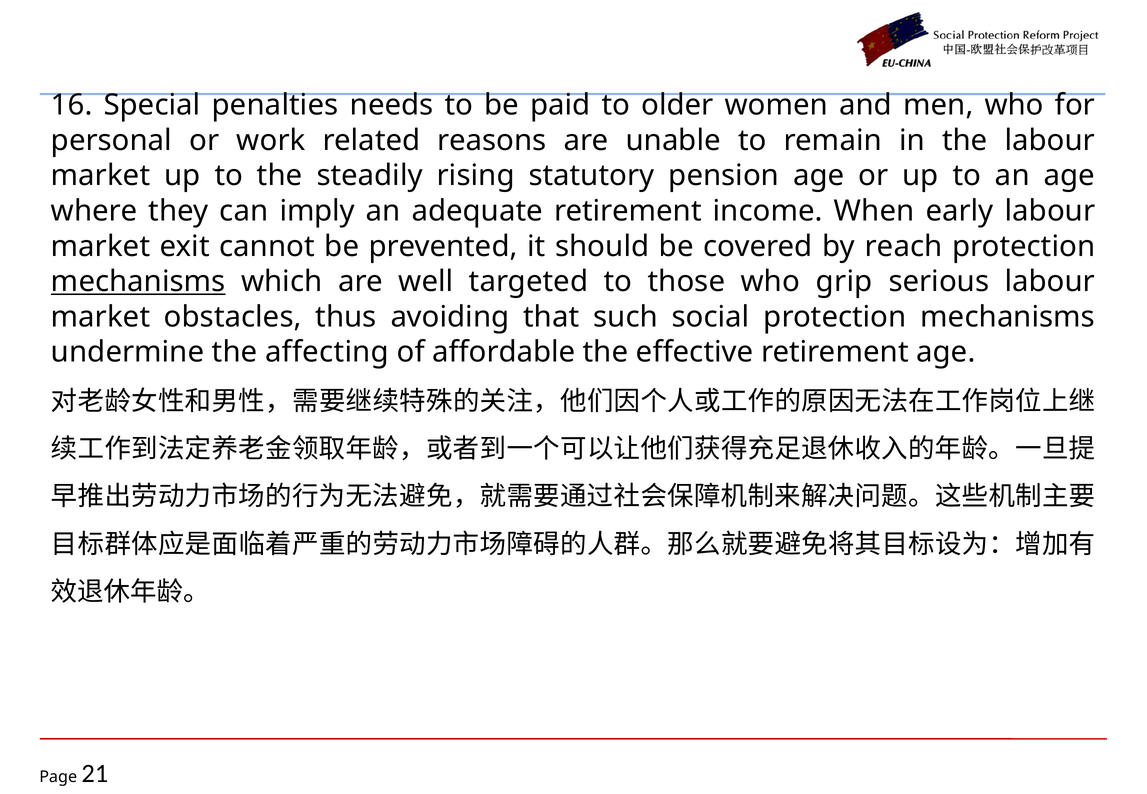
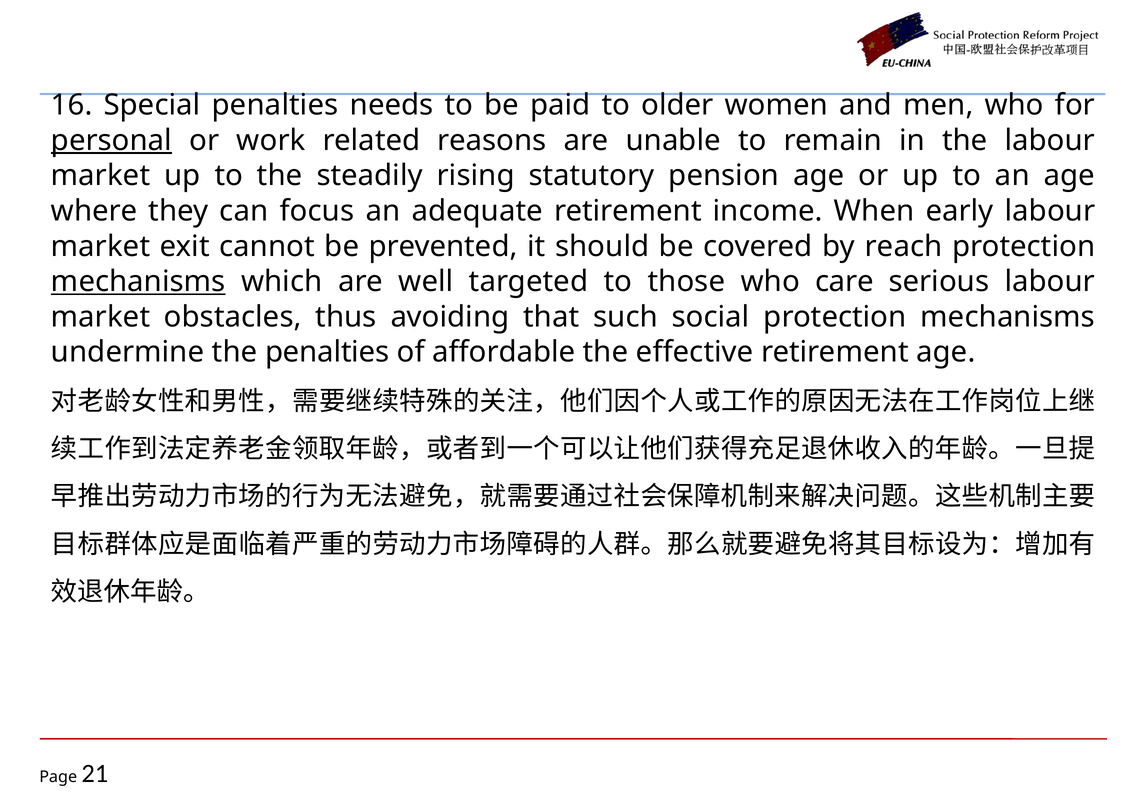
personal underline: none -> present
imply: imply -> focus
grip: grip -> care
the affecting: affecting -> penalties
